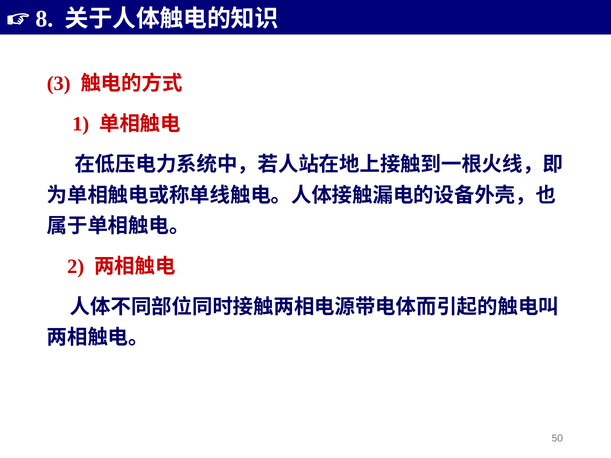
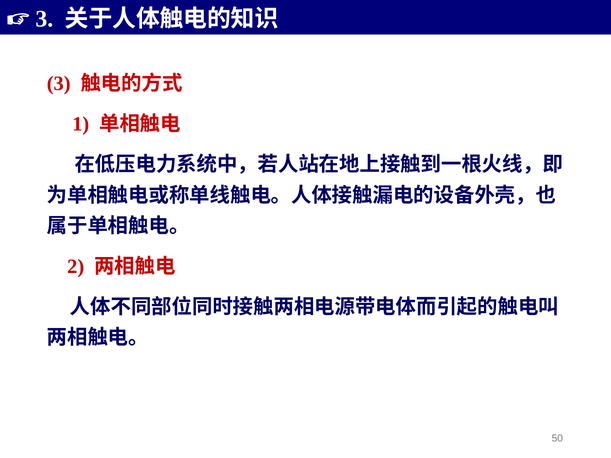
8 at (44, 19): 8 -> 3
